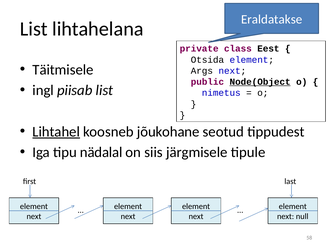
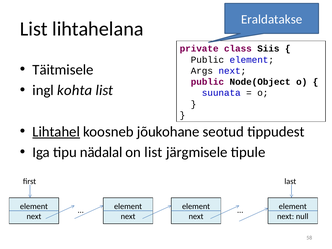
Eest: Eest -> Siis
Otsida at (207, 60): Otsida -> Public
Node(Object underline: present -> none
piisab: piisab -> kohta
nimetus: nimetus -> suunata
on siis: siis -> list
